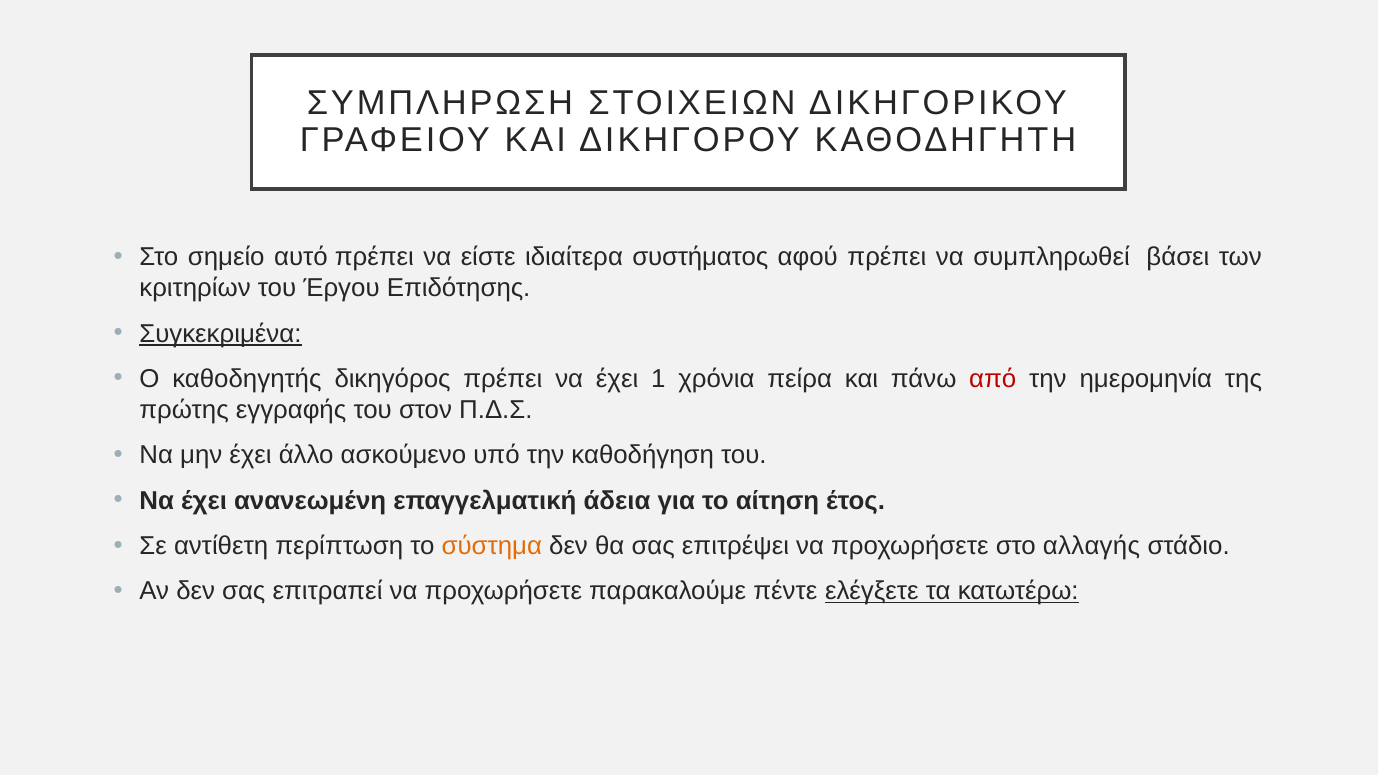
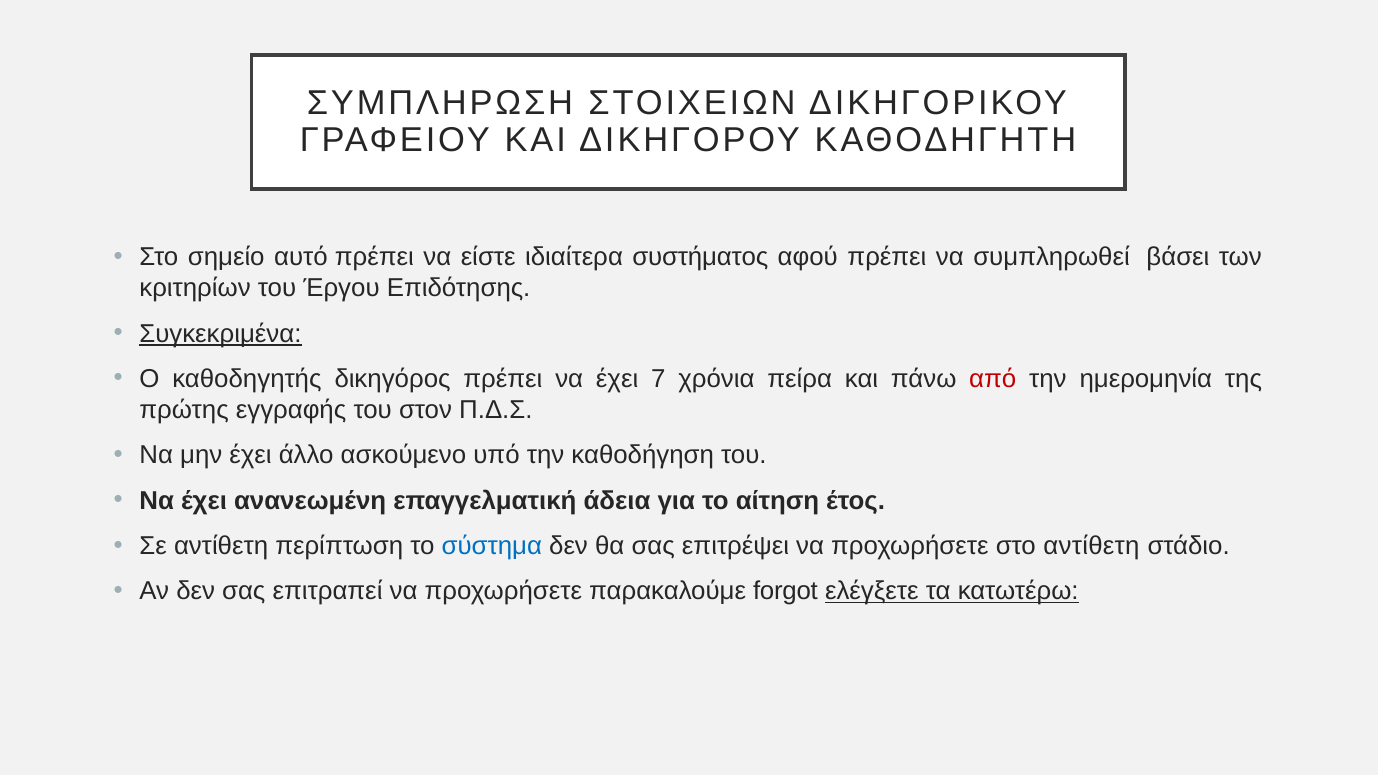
1: 1 -> 7
σύστημα colour: orange -> blue
στο αλλαγής: αλλαγής -> αντίθετη
πέντε: πέντε -> forgot
